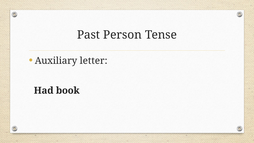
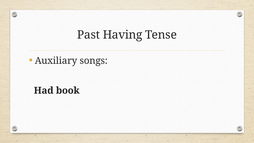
Person: Person -> Having
letter: letter -> songs
